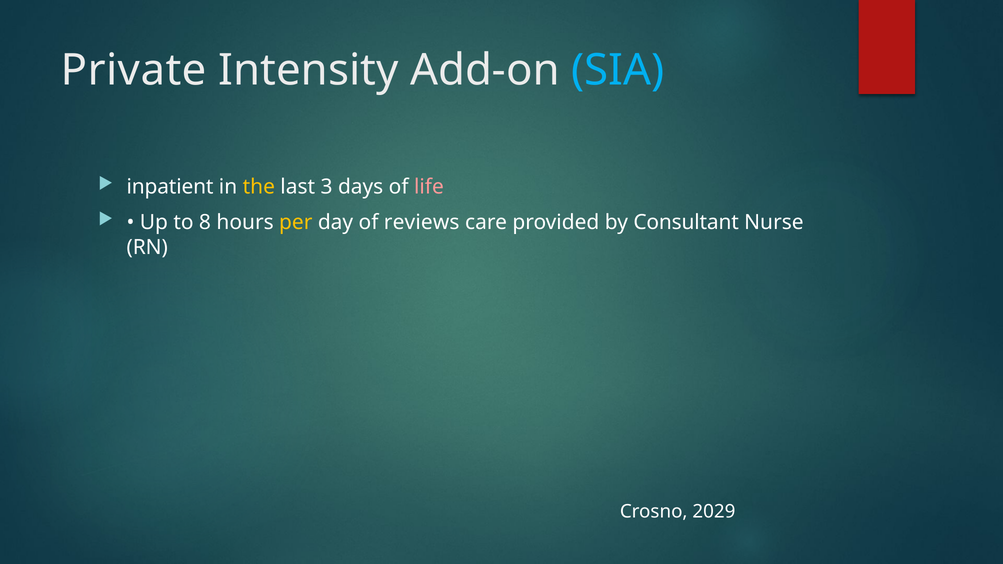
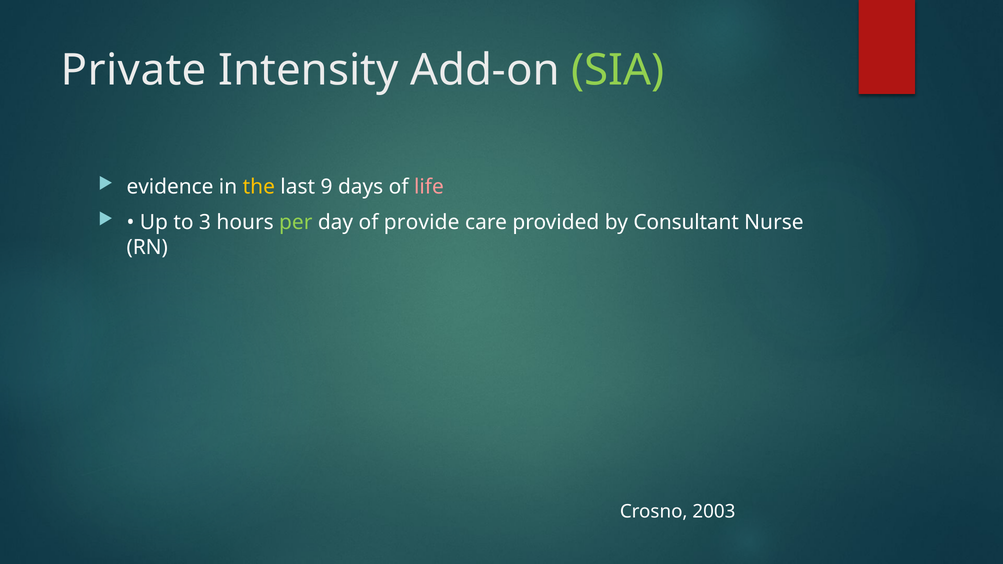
SIA colour: light blue -> light green
inpatient: inpatient -> evidence
3: 3 -> 9
8: 8 -> 3
per colour: yellow -> light green
reviews: reviews -> provide
2029: 2029 -> 2003
